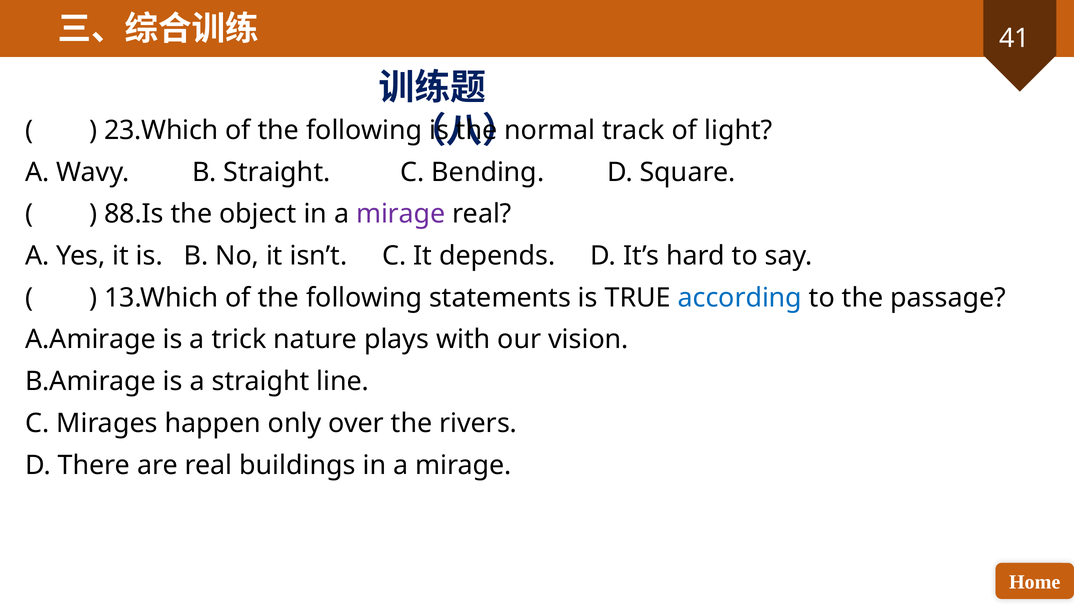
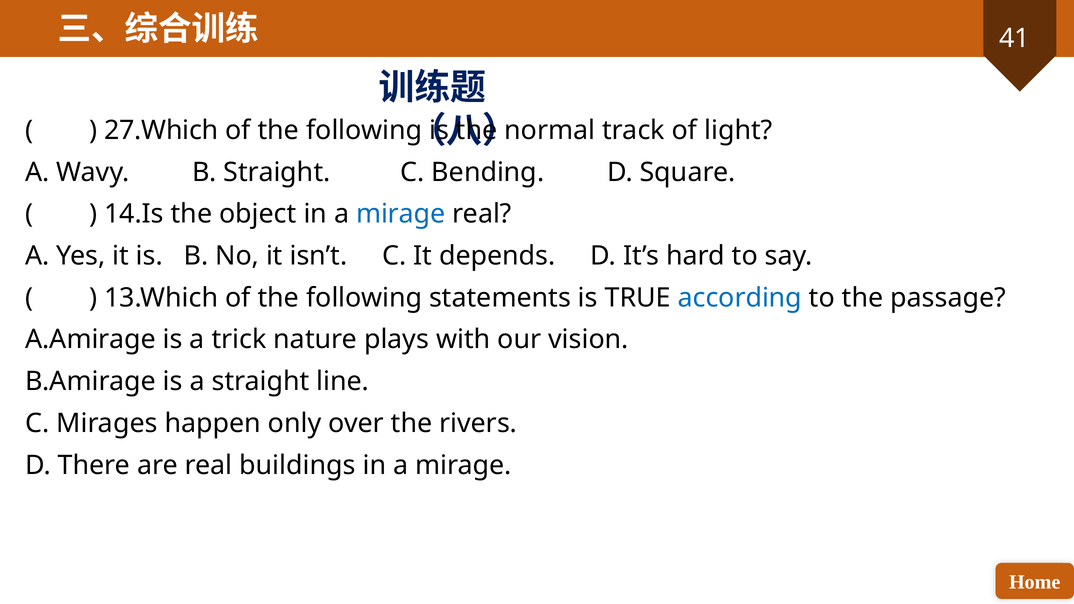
23.Which: 23.Which -> 27.Which
88.Is: 88.Is -> 14.Is
mirage at (401, 214) colour: purple -> blue
